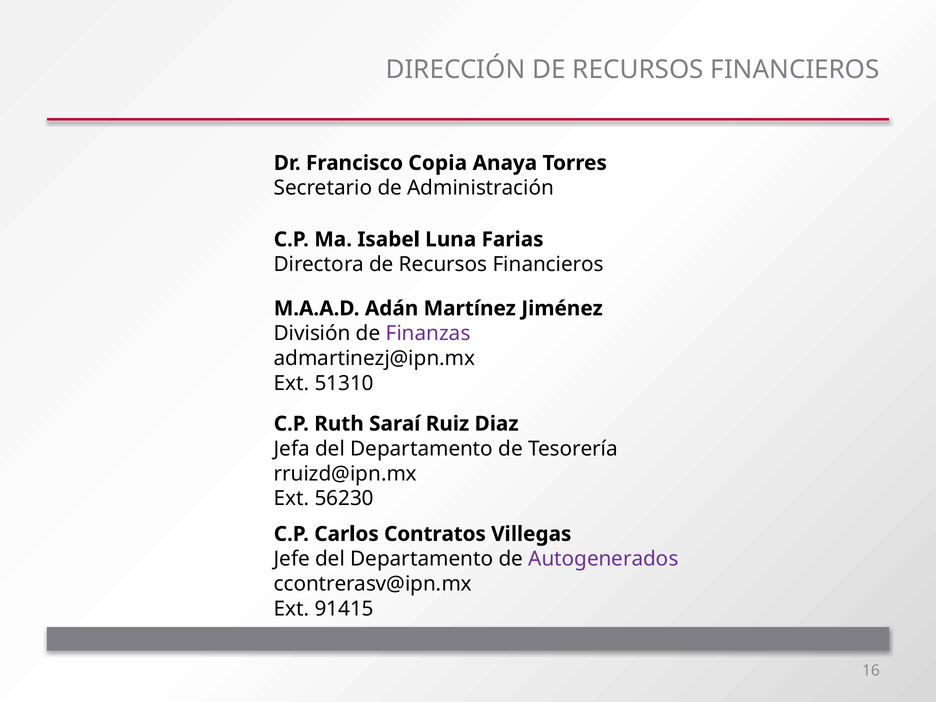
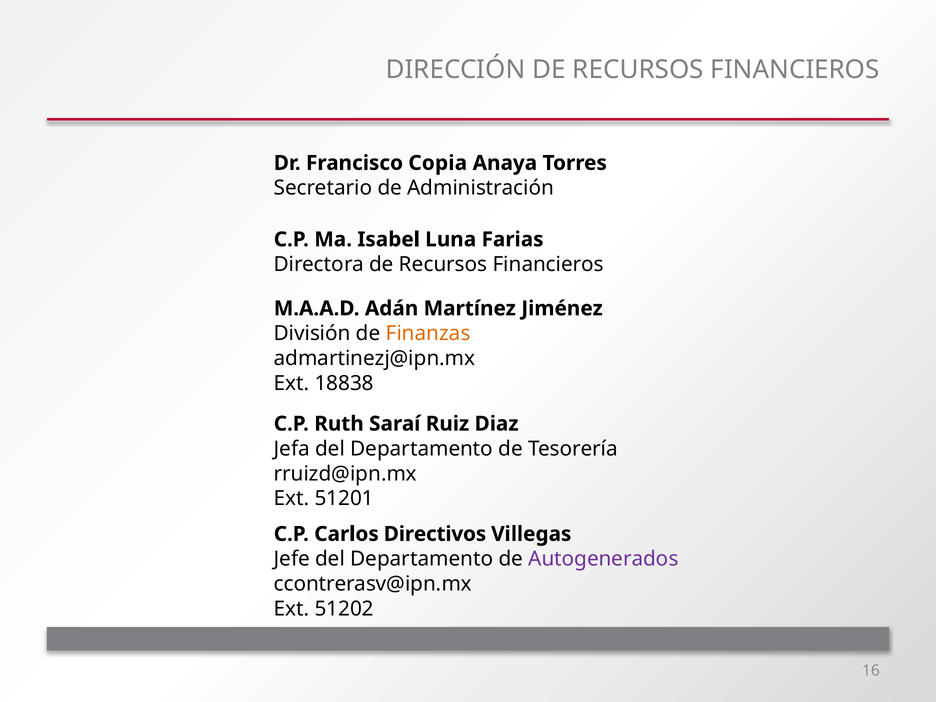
Finanzas colour: purple -> orange
51310: 51310 -> 18838
56230: 56230 -> 51201
Contratos: Contratos -> Directivos
91415: 91415 -> 51202
